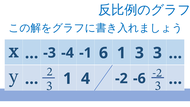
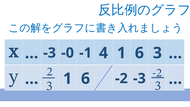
-4: -4 -> -0
6: 6 -> 4
3 at (139, 53): 3 -> 6
4 at (86, 79): 4 -> 6
-2 -6: -6 -> -3
